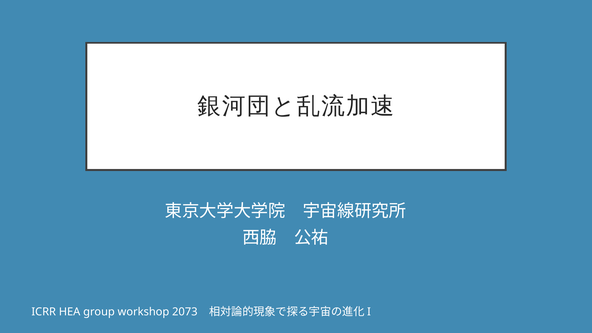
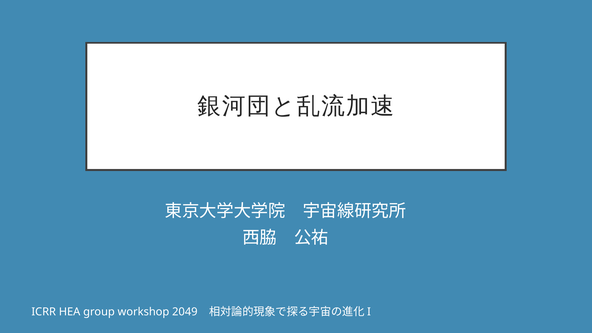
2073: 2073 -> 2049
